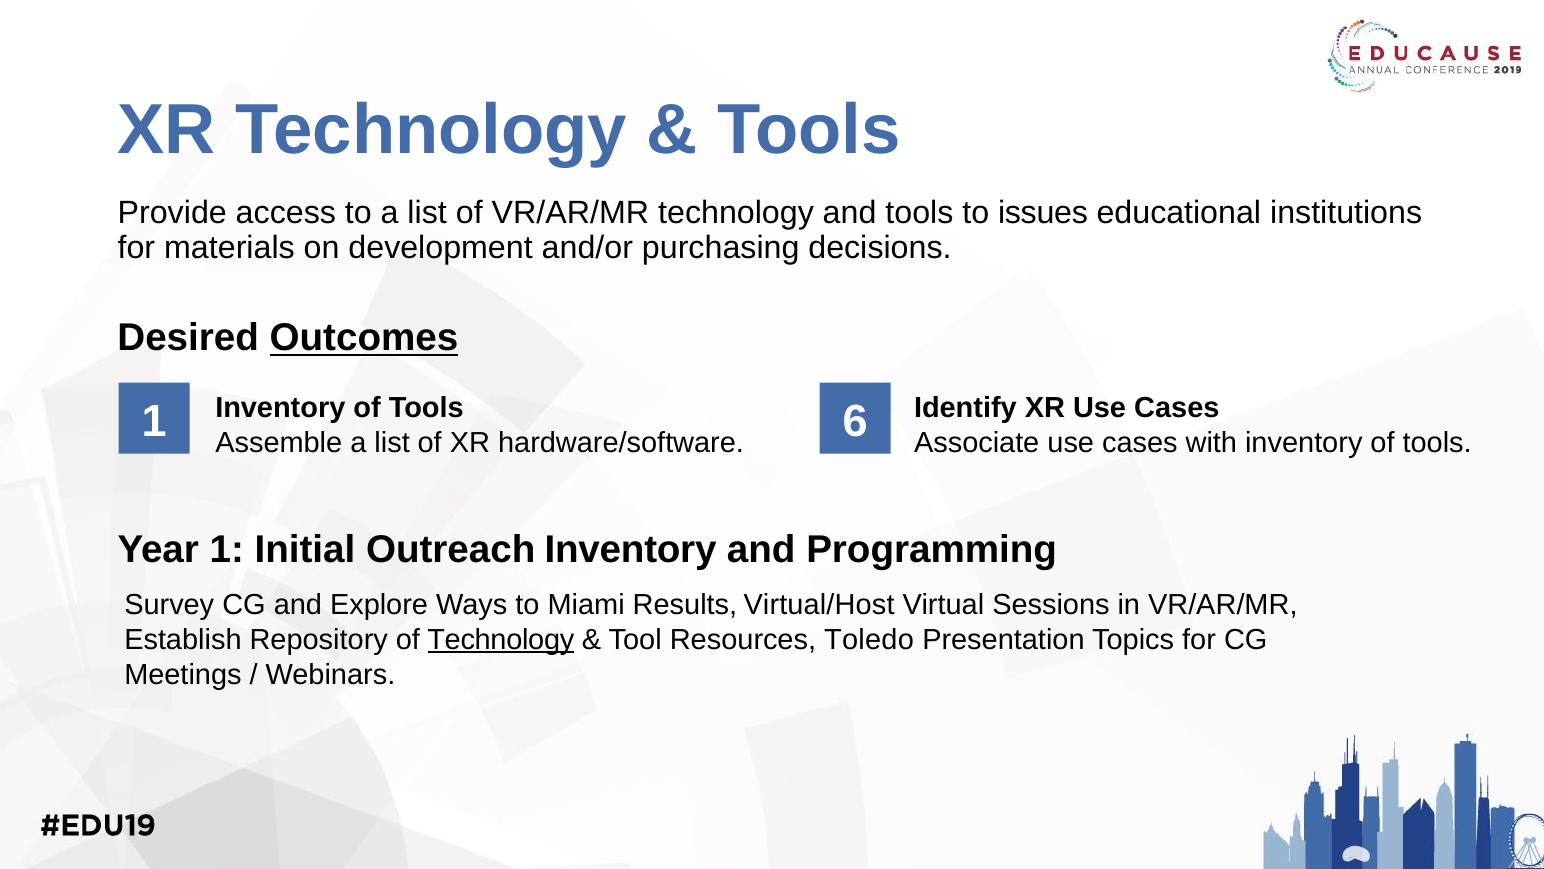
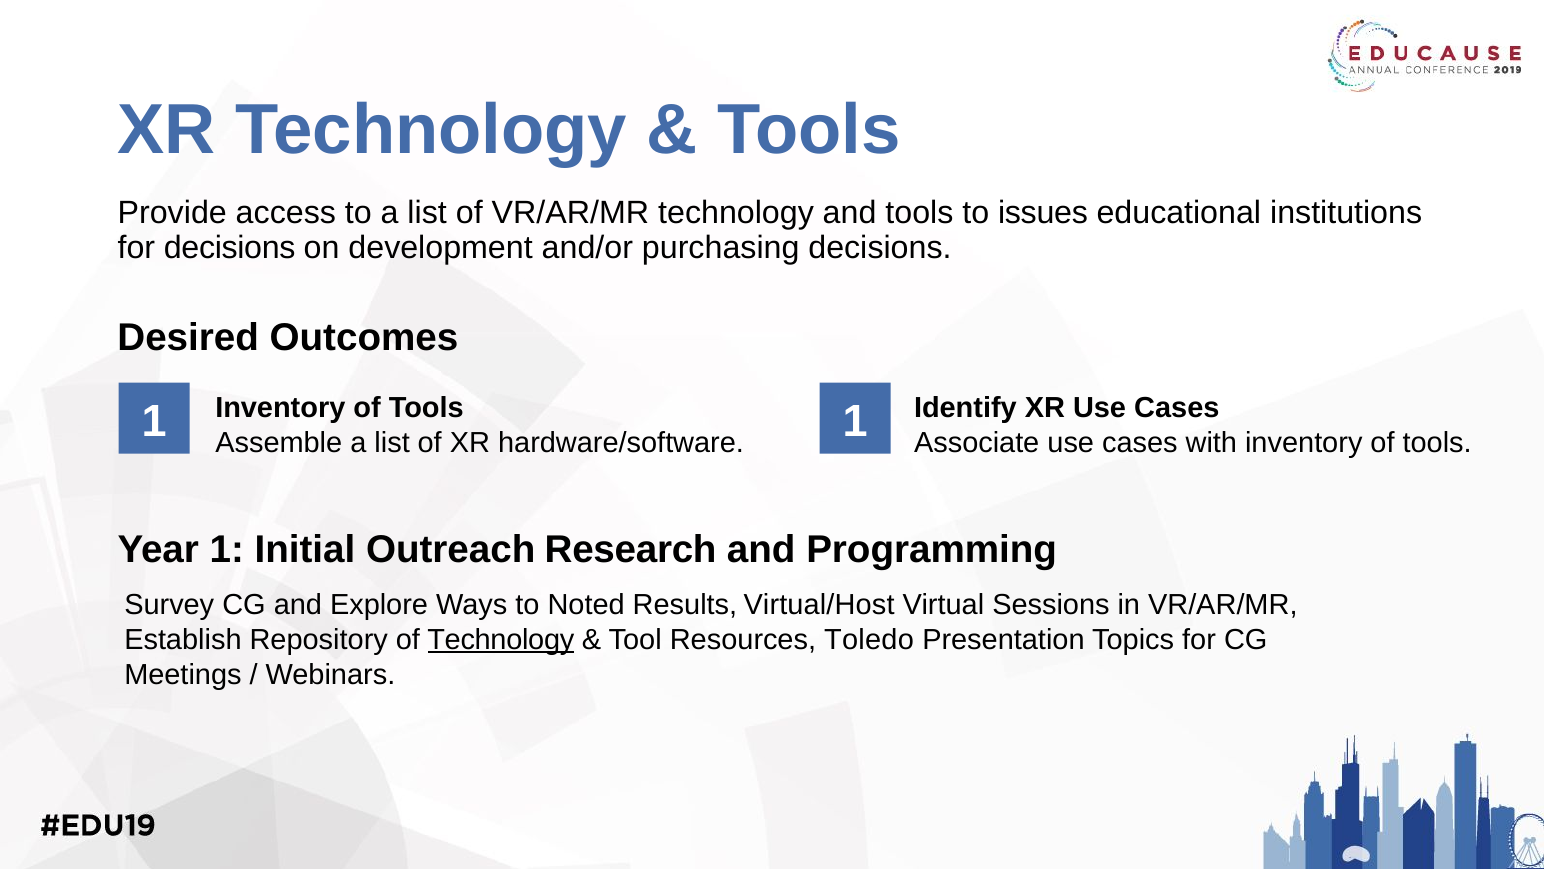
for materials: materials -> decisions
Outcomes underline: present -> none
1 6: 6 -> 1
Outreach Inventory: Inventory -> Research
Miami: Miami -> Noted
